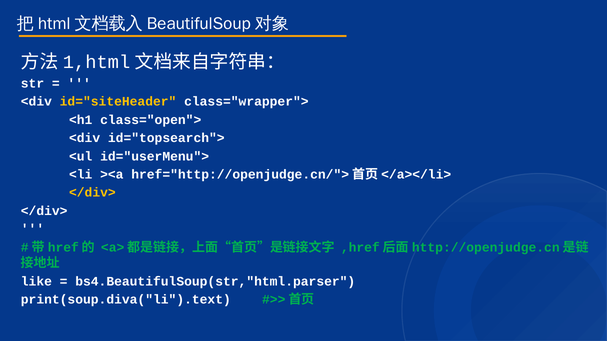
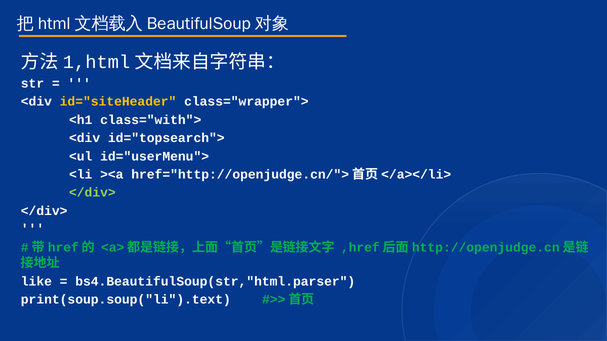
class="open">: class="open"> -> class="with">
</div> at (92, 193) colour: yellow -> light green
print(soup.diva("li").text: print(soup.diva("li").text -> print(soup.soup("li").text
